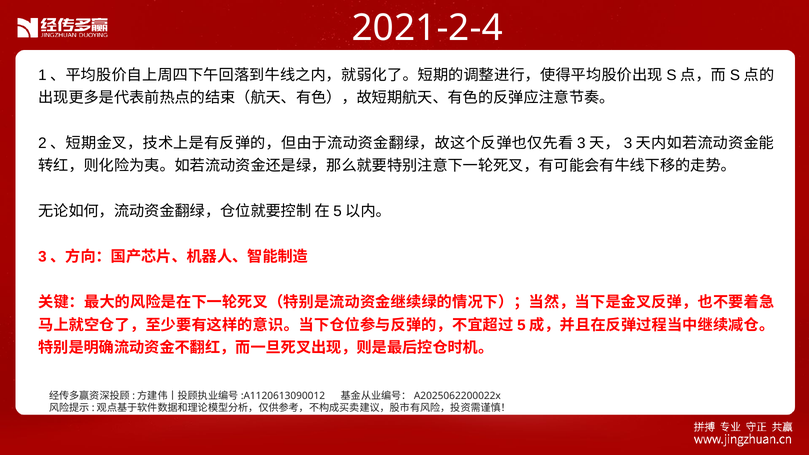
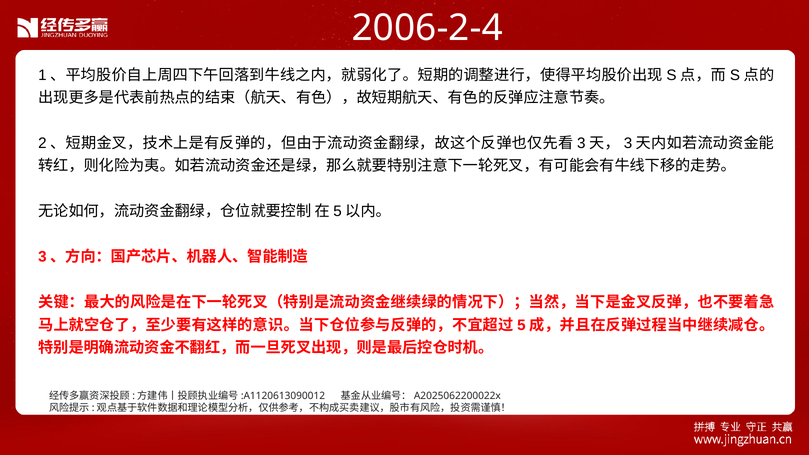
2021-2-4: 2021-2-4 -> 2006-2-4
